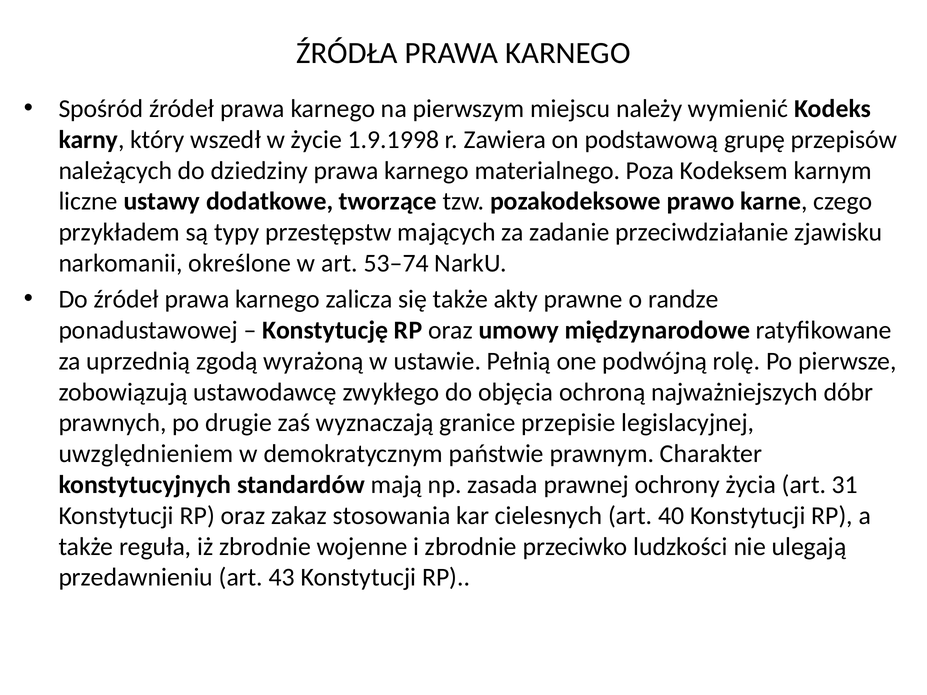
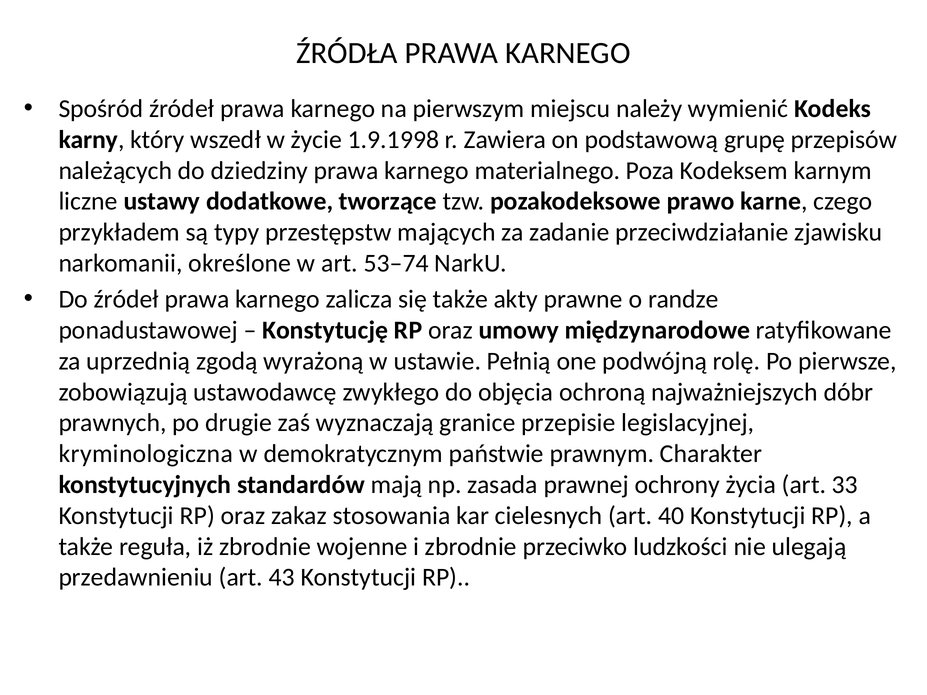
uwzględnieniem: uwzględnieniem -> kryminologiczna
31: 31 -> 33
